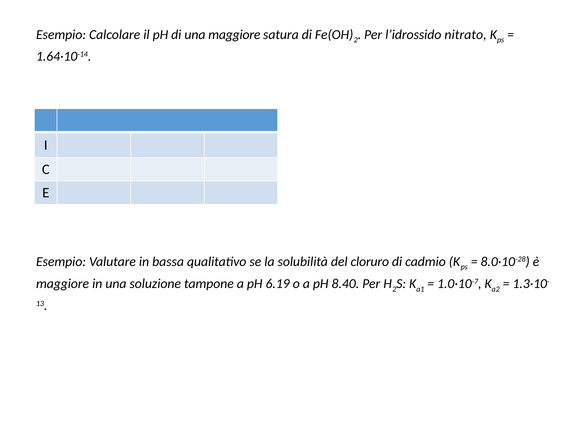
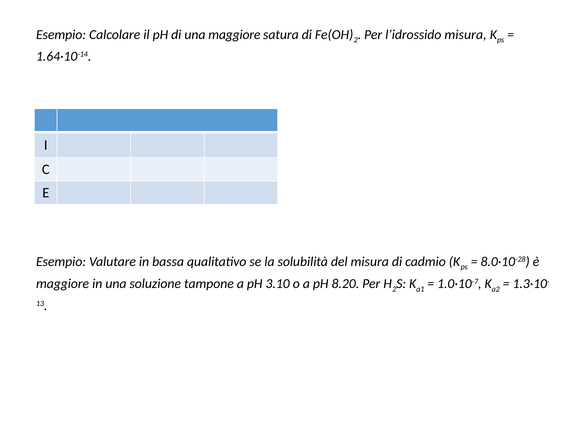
l’idrossido nitrato: nitrato -> misura
del cloruro: cloruro -> misura
6.19: 6.19 -> 3.10
8.40: 8.40 -> 8.20
